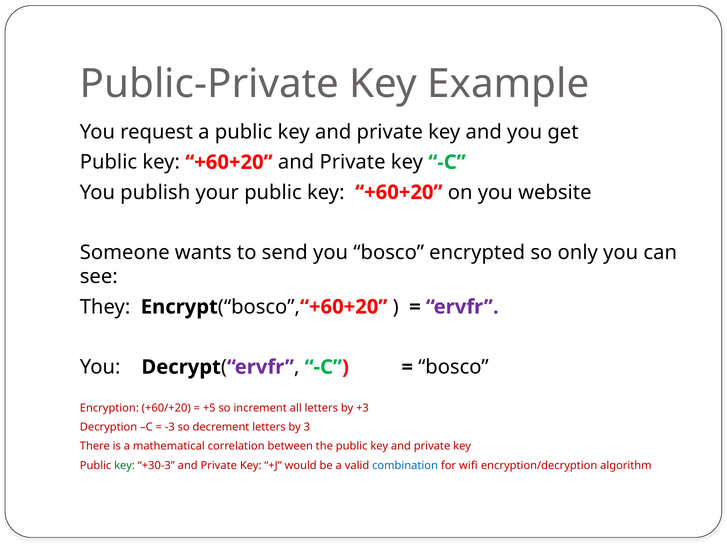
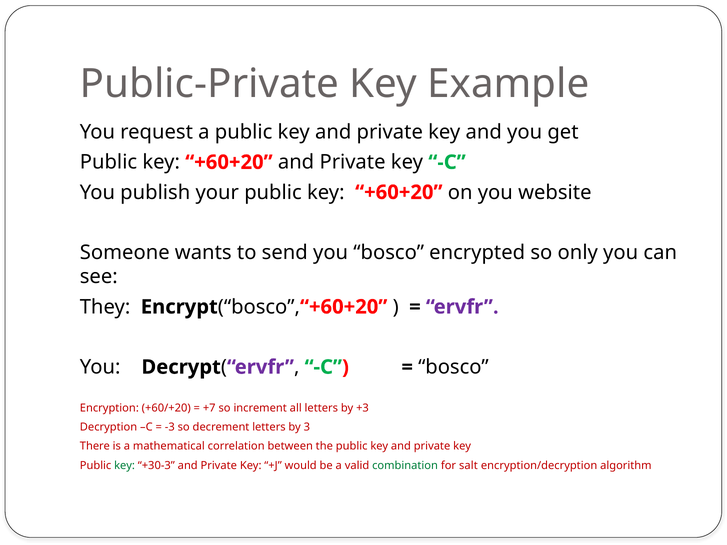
+5: +5 -> +7
combination colour: blue -> green
wifi: wifi -> salt
